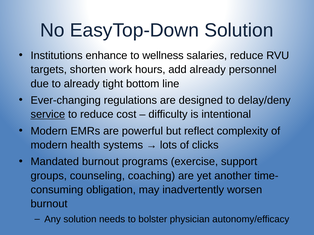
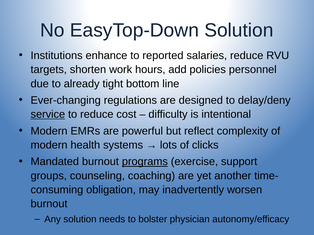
wellness: wellness -> reported
add already: already -> policies
programs underline: none -> present
